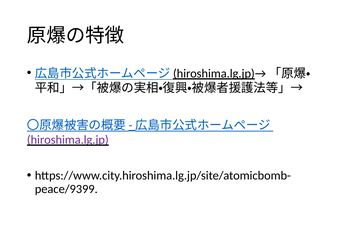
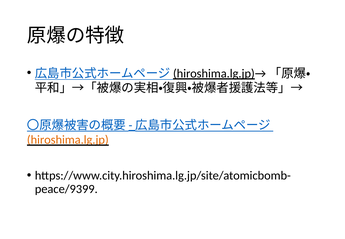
hiroshima.lg.jp colour: purple -> orange
